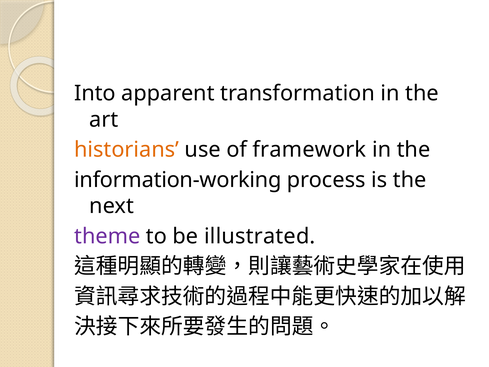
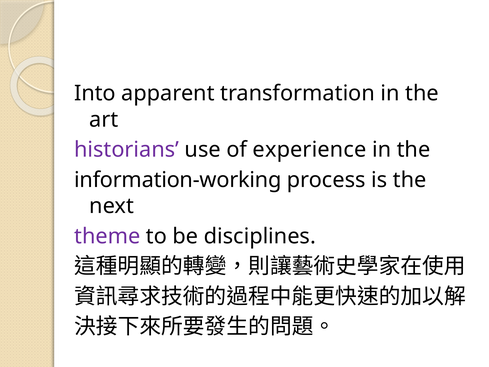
historians colour: orange -> purple
framework: framework -> experience
illustrated: illustrated -> disciplines
